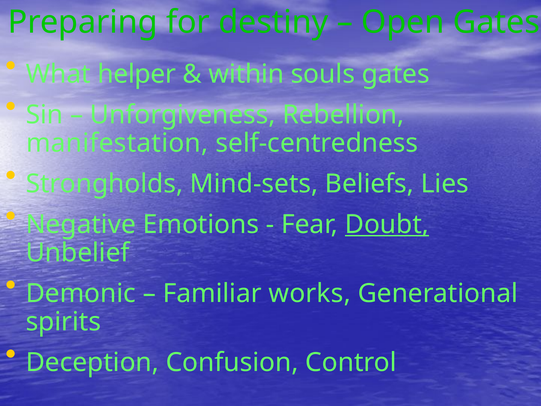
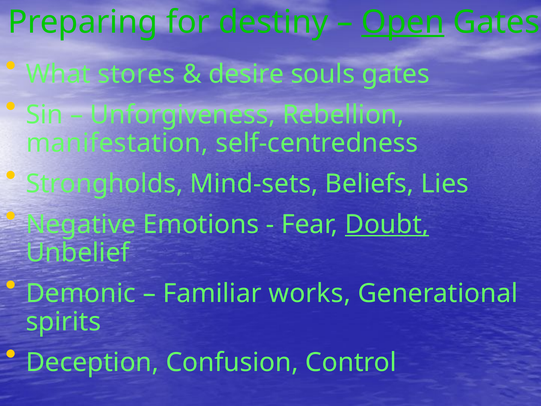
Open underline: none -> present
helper: helper -> stores
within: within -> desire
